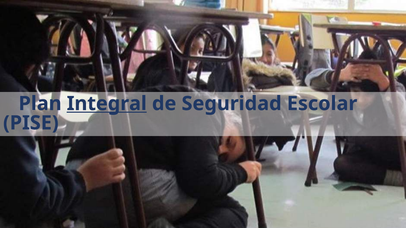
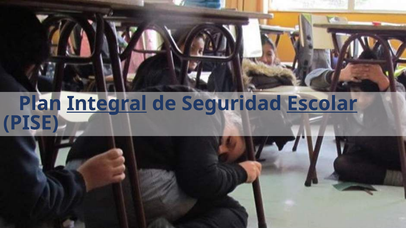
Escolar underline: none -> present
